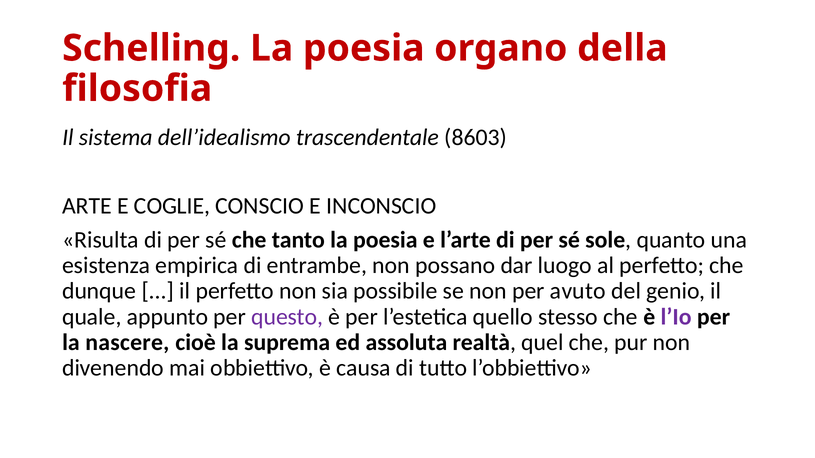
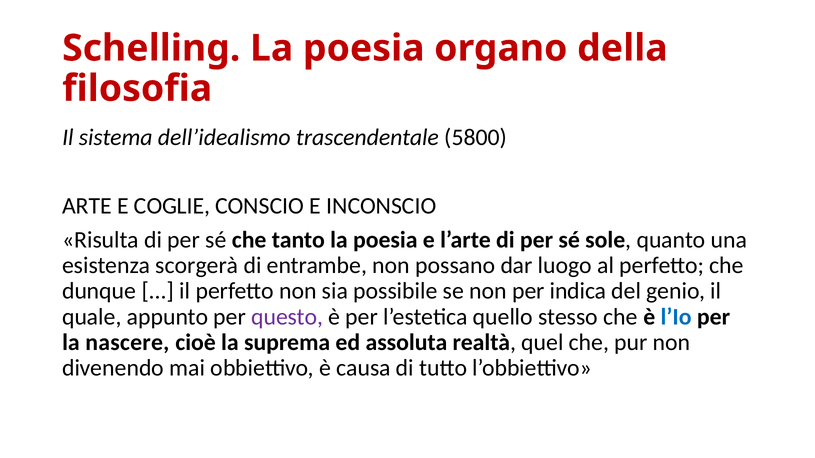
8603: 8603 -> 5800
empirica: empirica -> scorgerà
avuto: avuto -> indica
l’Io colour: purple -> blue
